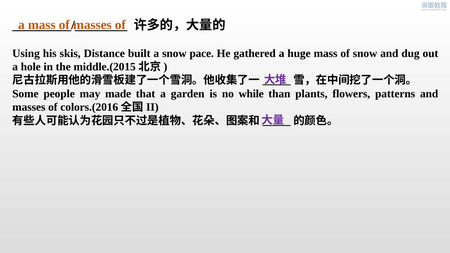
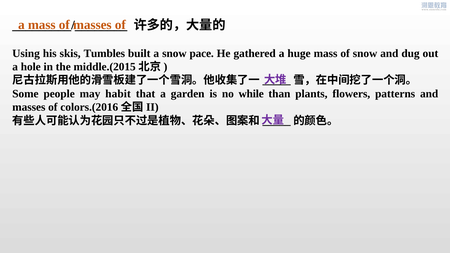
Distance: Distance -> Tumbles
made: made -> habit
